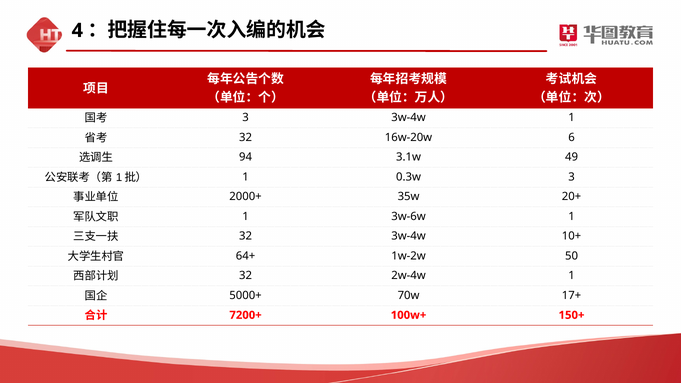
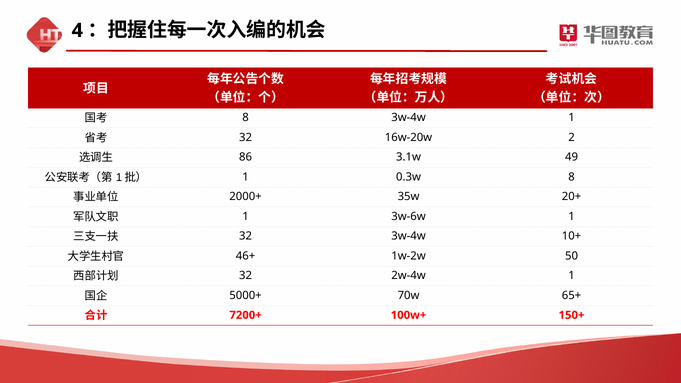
3 at (246, 118): 3 -> 8
6: 6 -> 2
94: 94 -> 86
0.3w 3: 3 -> 8
64+: 64+ -> 46+
17+: 17+ -> 65+
